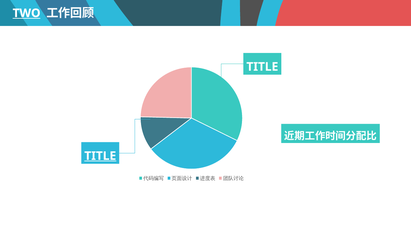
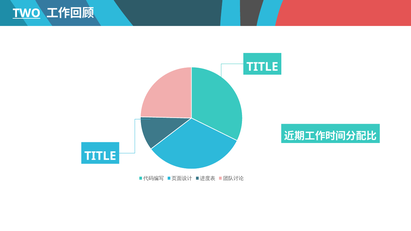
TITLE at (100, 156) underline: present -> none
